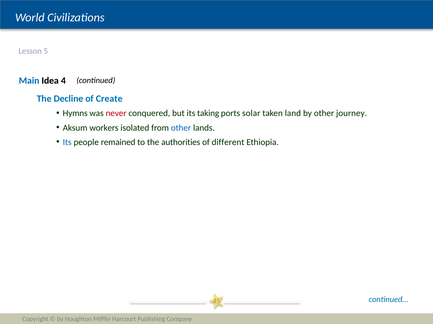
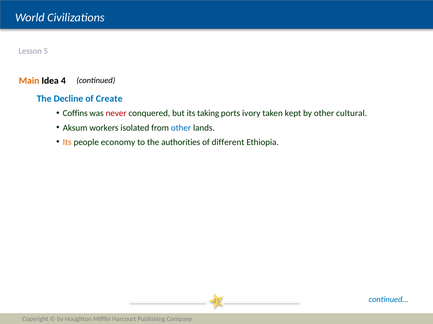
Main colour: blue -> orange
Hymns: Hymns -> Coffins
solar: solar -> ivory
land: land -> kept
journey: journey -> cultural
Its at (67, 142) colour: blue -> orange
remained: remained -> economy
